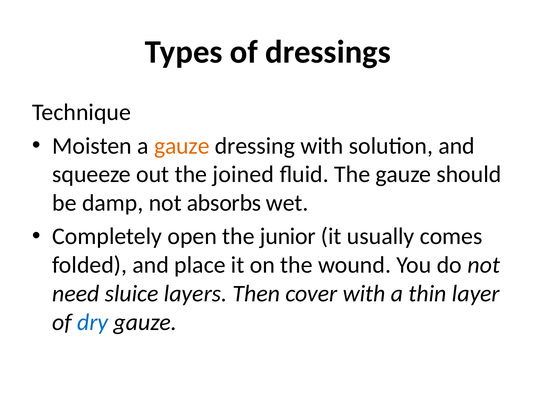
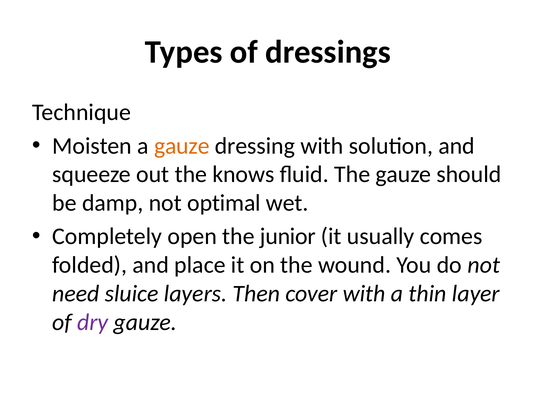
joined: joined -> knows
absorbs: absorbs -> optimal
dry colour: blue -> purple
